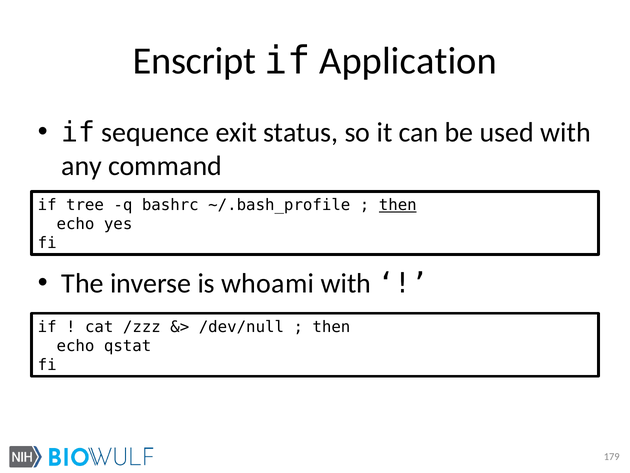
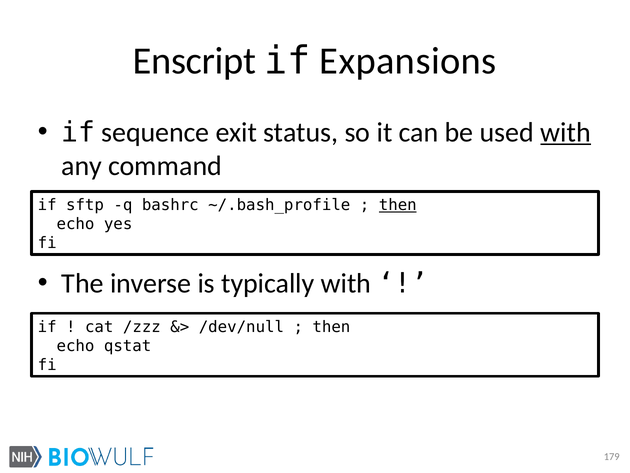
Application: Application -> Expansions
with at (566, 132) underline: none -> present
tree: tree -> sftp
whoami: whoami -> typically
